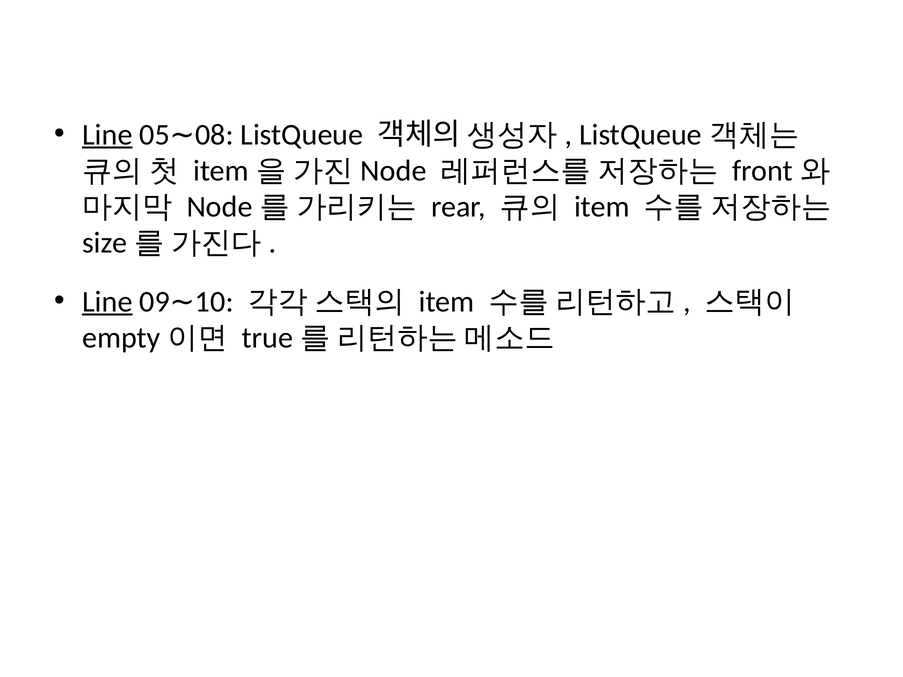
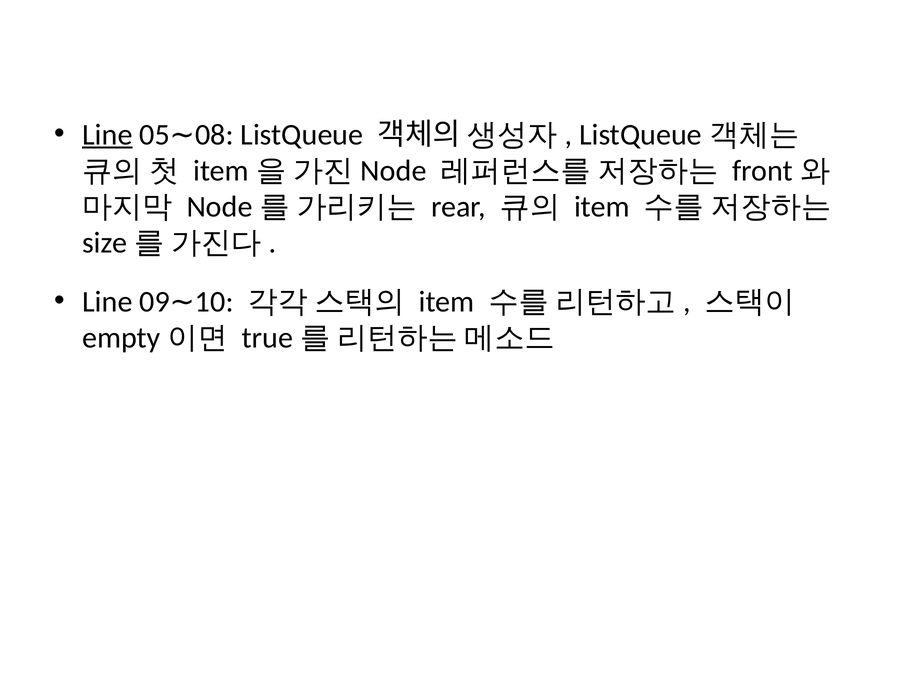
Line at (107, 302) underline: present -> none
